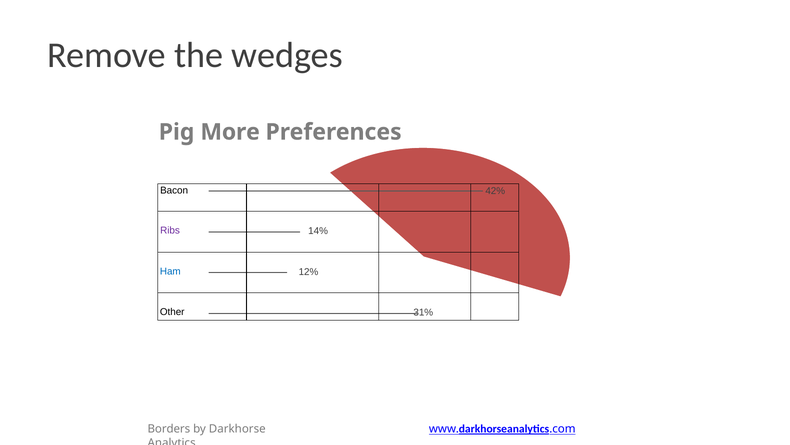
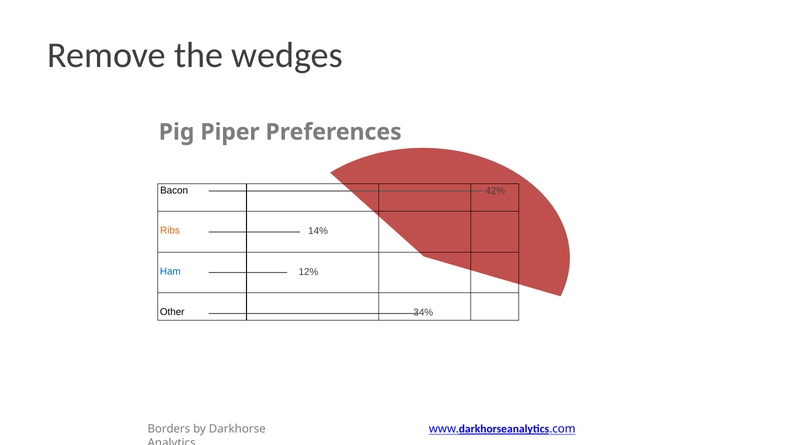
More: More -> Piper
Ribs colour: purple -> orange
31%: 31% -> 34%
